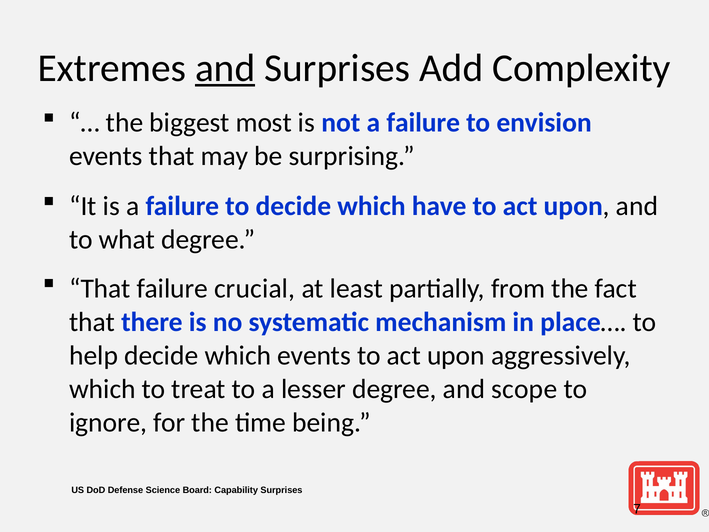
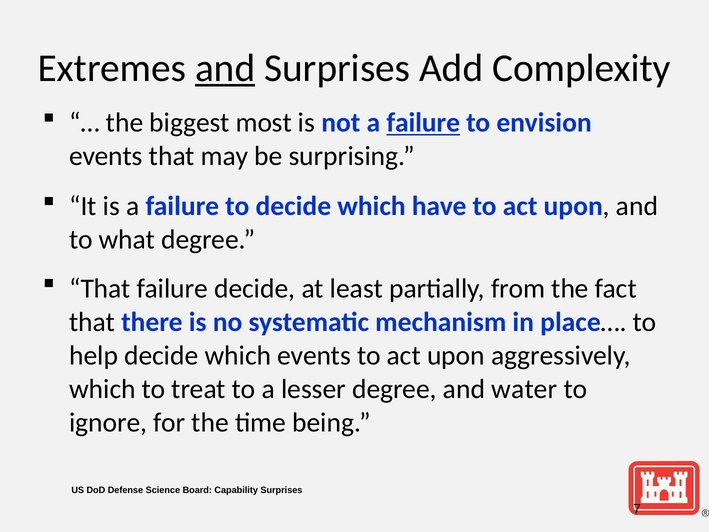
failure at (423, 123) underline: none -> present
failure crucial: crucial -> decide
scope: scope -> water
